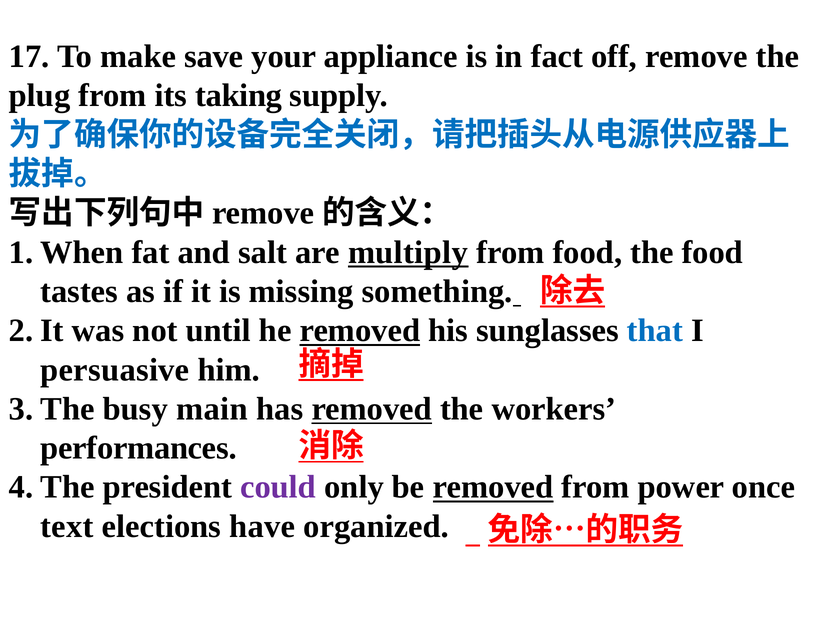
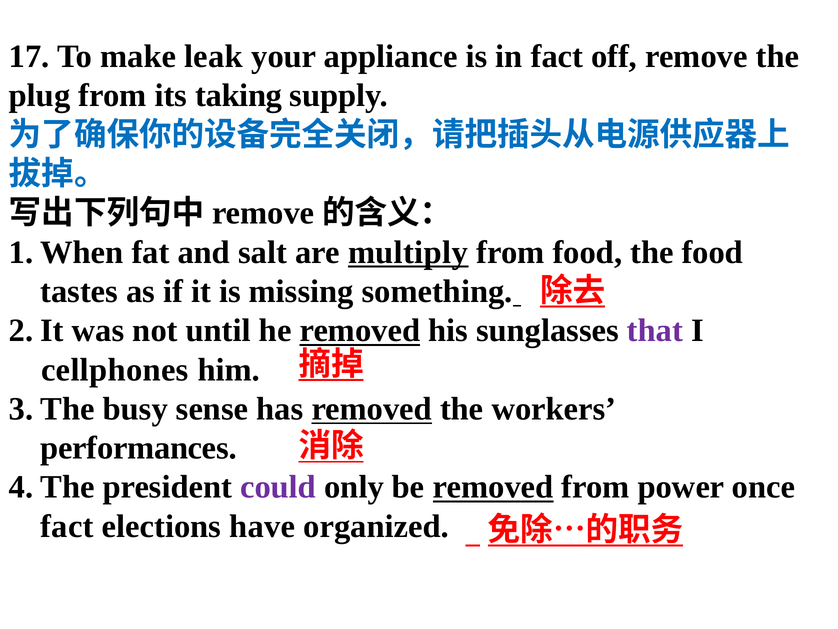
save: save -> leak
that colour: blue -> purple
persuasive: persuasive -> cellphones
main: main -> sense
text at (67, 526): text -> fact
